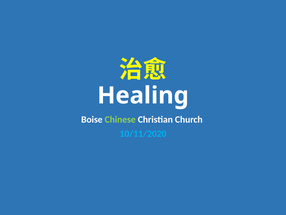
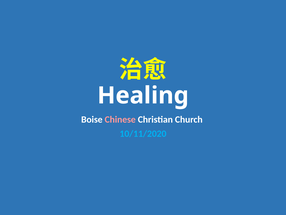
Chinese colour: light green -> pink
